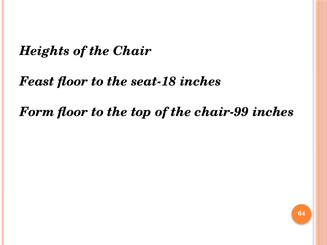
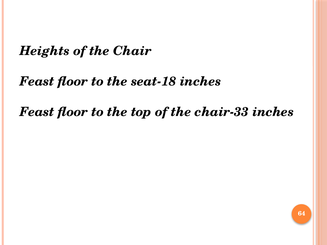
Form at (37, 112): Form -> Feast
chair-99: chair-99 -> chair-33
